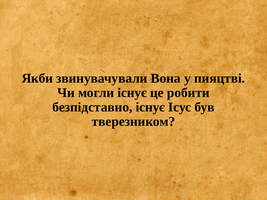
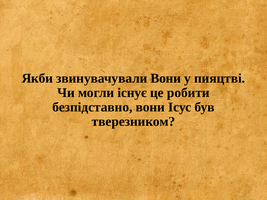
звинувачували Вона: Вона -> Вони
безпідставно існує: існує -> вони
